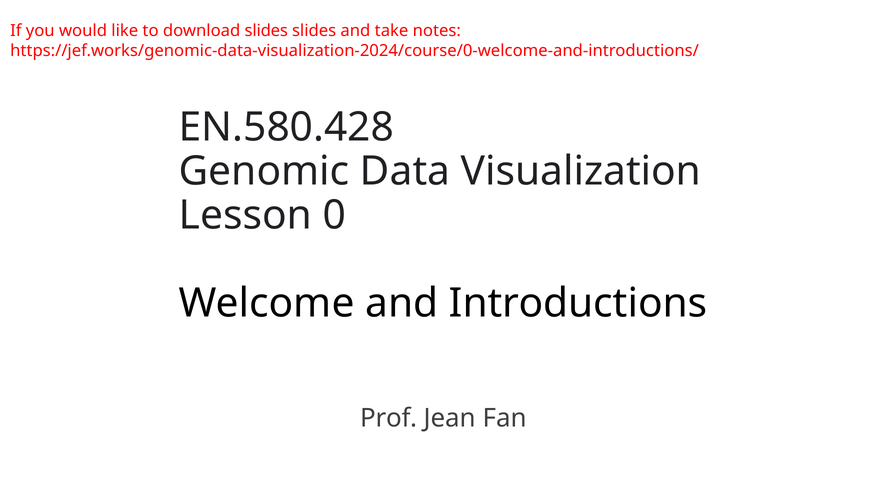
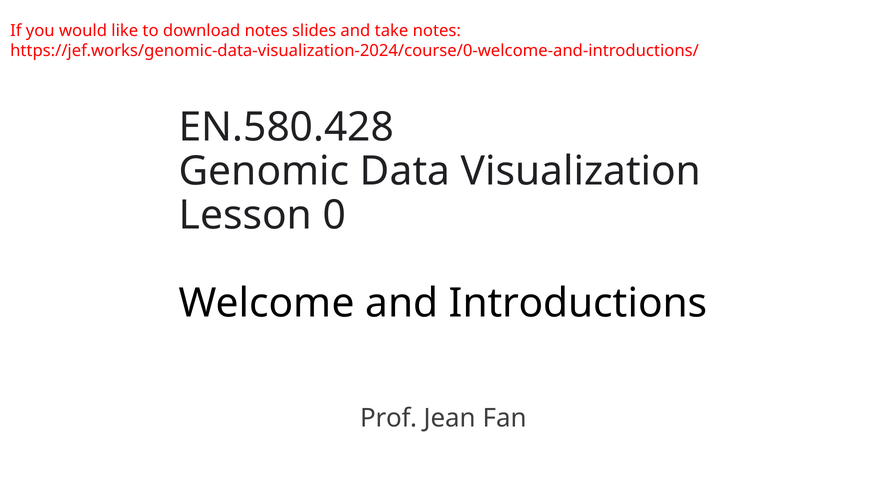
download slides: slides -> notes
